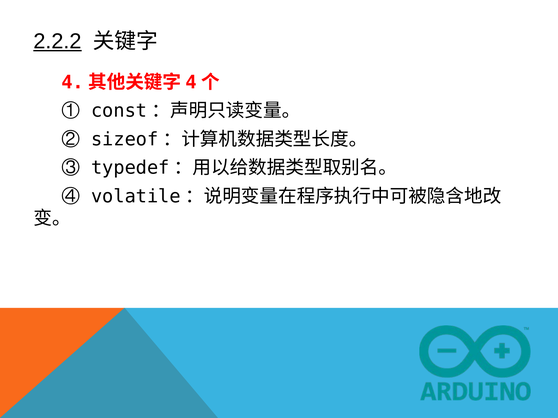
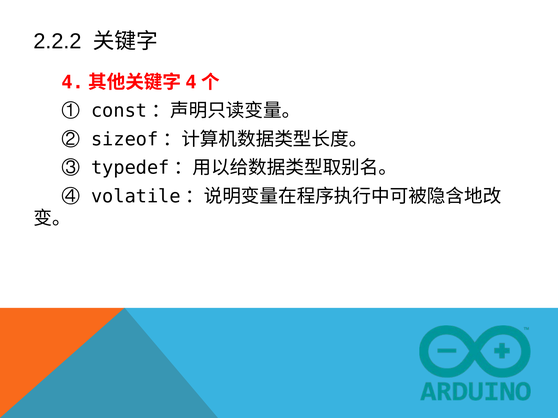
2.2.2 underline: present -> none
